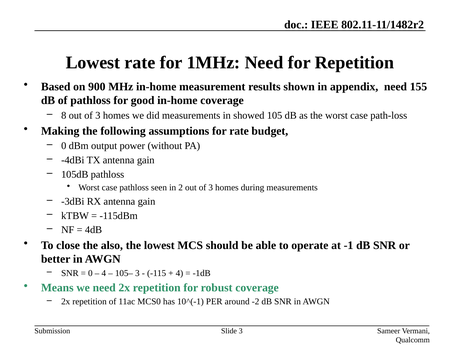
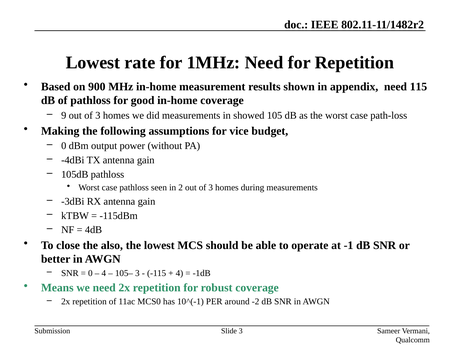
155: 155 -> 115
8: 8 -> 9
for rate: rate -> vice
